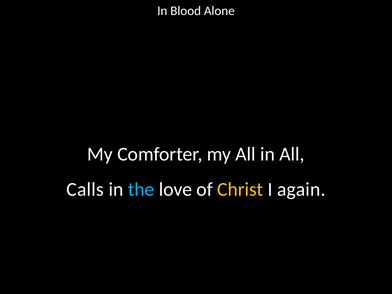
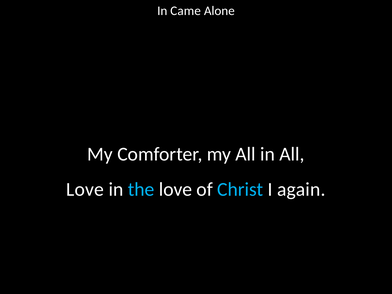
Blood: Blood -> Came
Calls at (85, 190): Calls -> Love
Christ colour: yellow -> light blue
